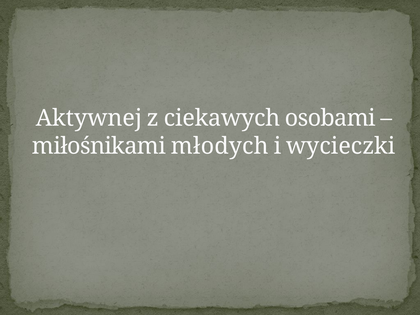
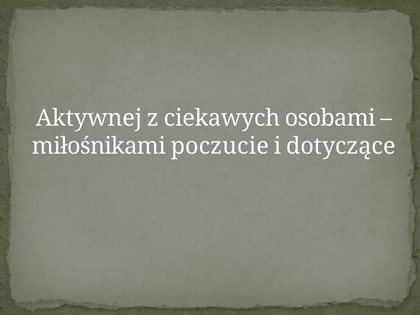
młodych: młodych -> poczucie
wycieczki: wycieczki -> dotyczące
